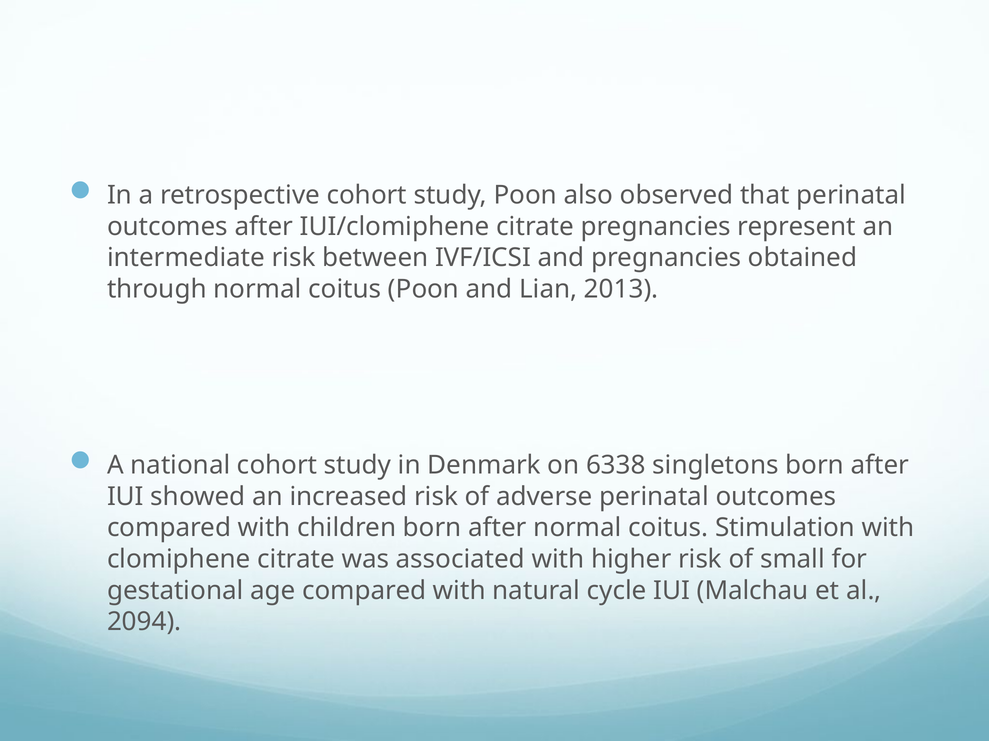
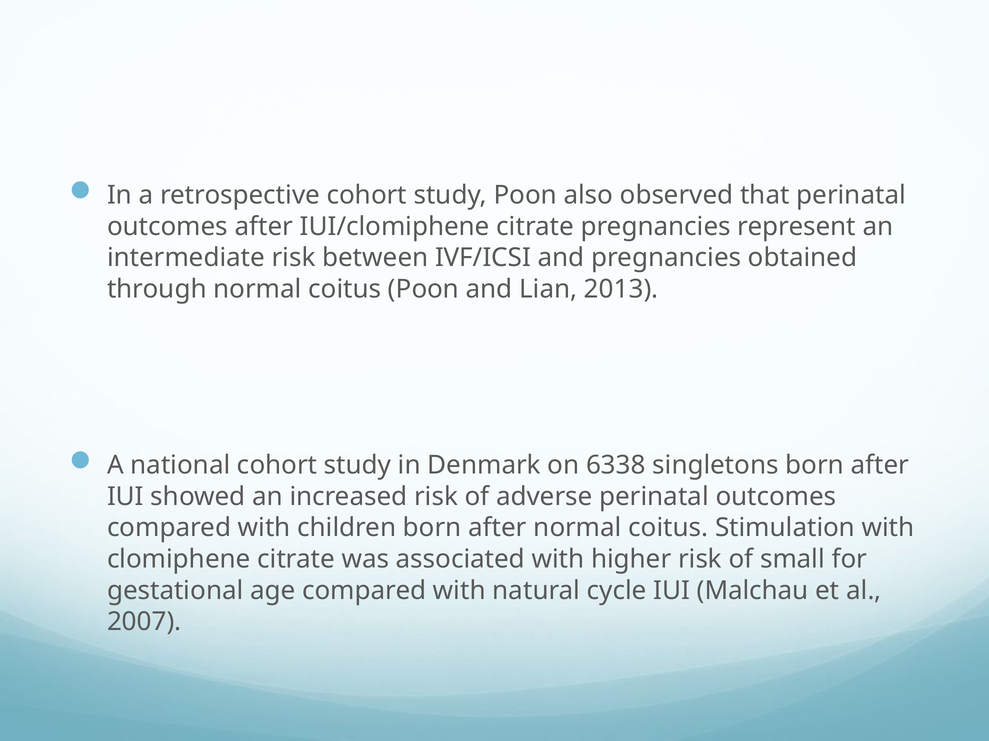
2094: 2094 -> 2007
